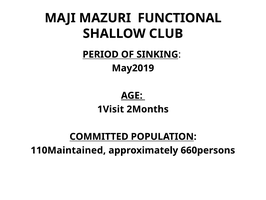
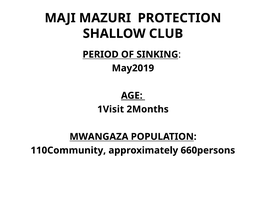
FUNCTIONAL: FUNCTIONAL -> PROTECTION
COMMITTED: COMMITTED -> MWANGAZA
110Maintained: 110Maintained -> 110Community
